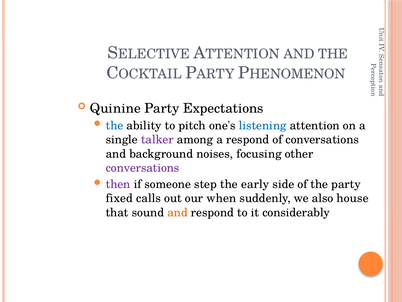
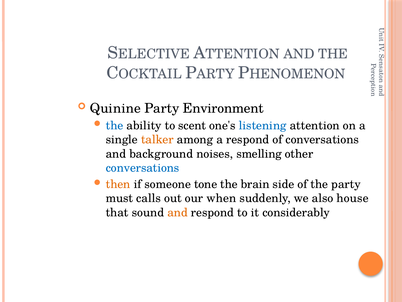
Expectations: Expectations -> Environment
pitch: pitch -> scent
talker colour: purple -> orange
focusing: focusing -> smelling
conversations at (143, 168) colour: purple -> blue
then colour: purple -> orange
step: step -> tone
early: early -> brain
fixed: fixed -> must
